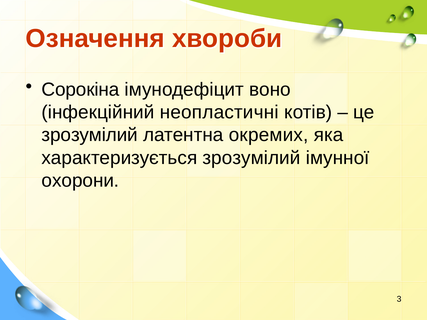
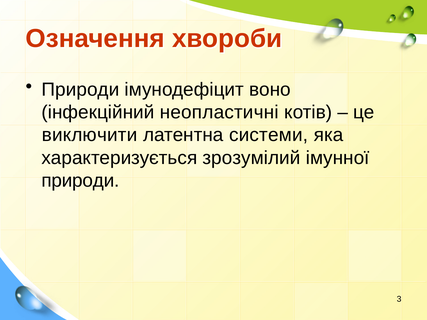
Сорокіна at (81, 90): Сорокіна -> Природи
зрозумілий at (90, 135): зрозумілий -> виключити
окремих: окремих -> системи
охорони at (80, 181): охорони -> природи
